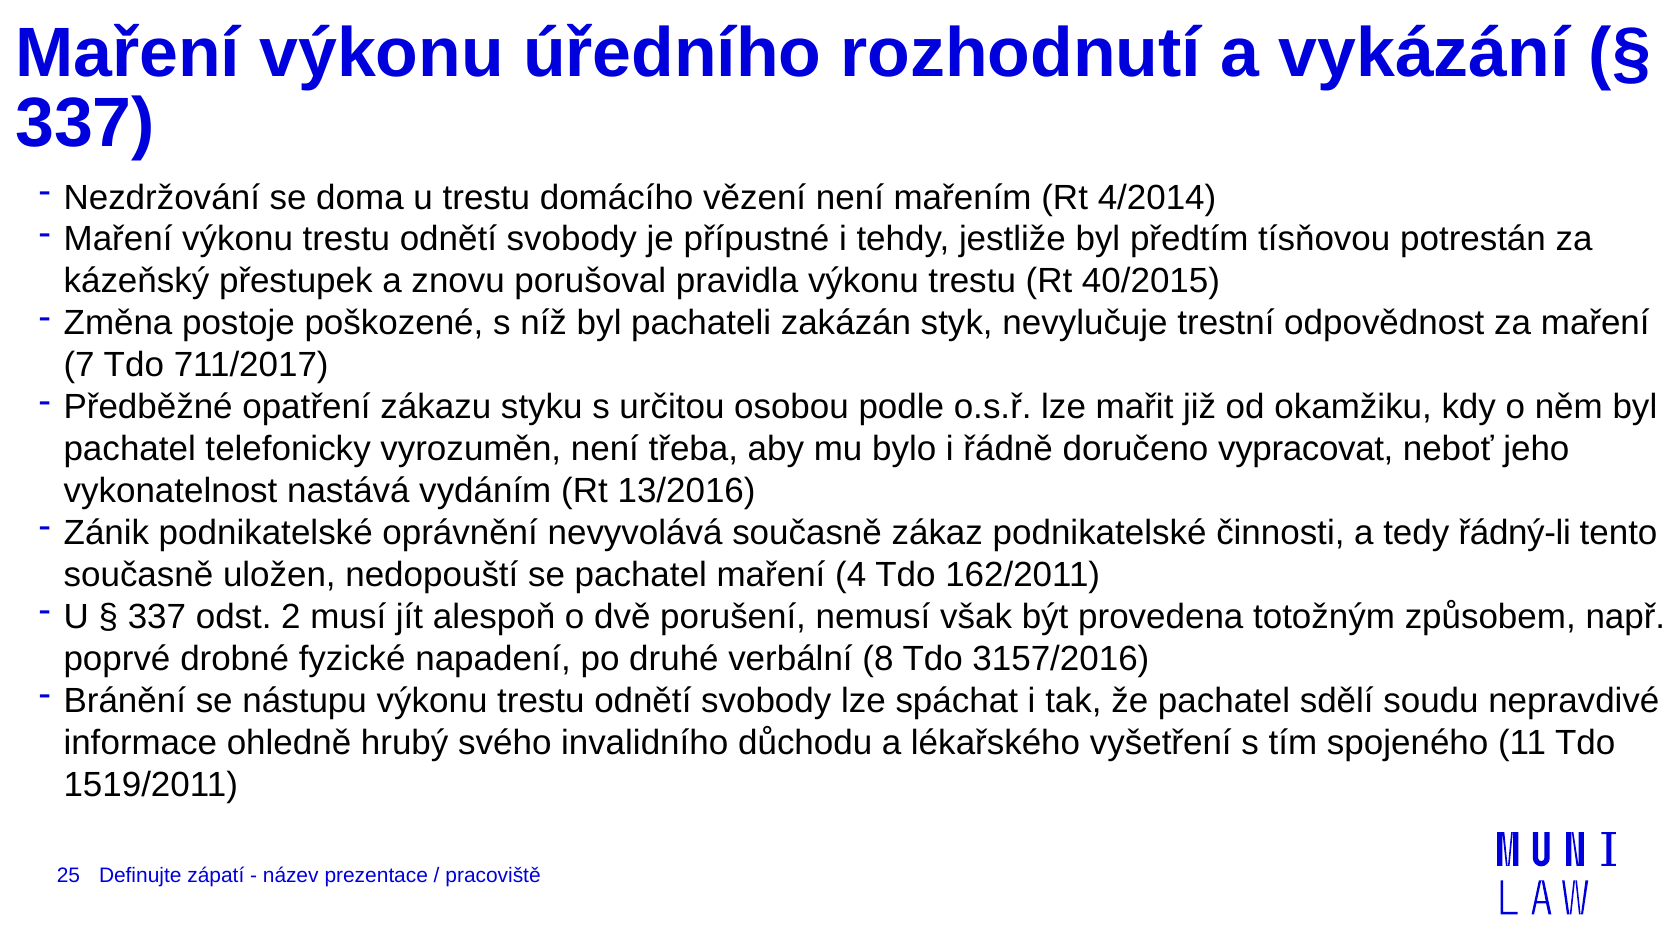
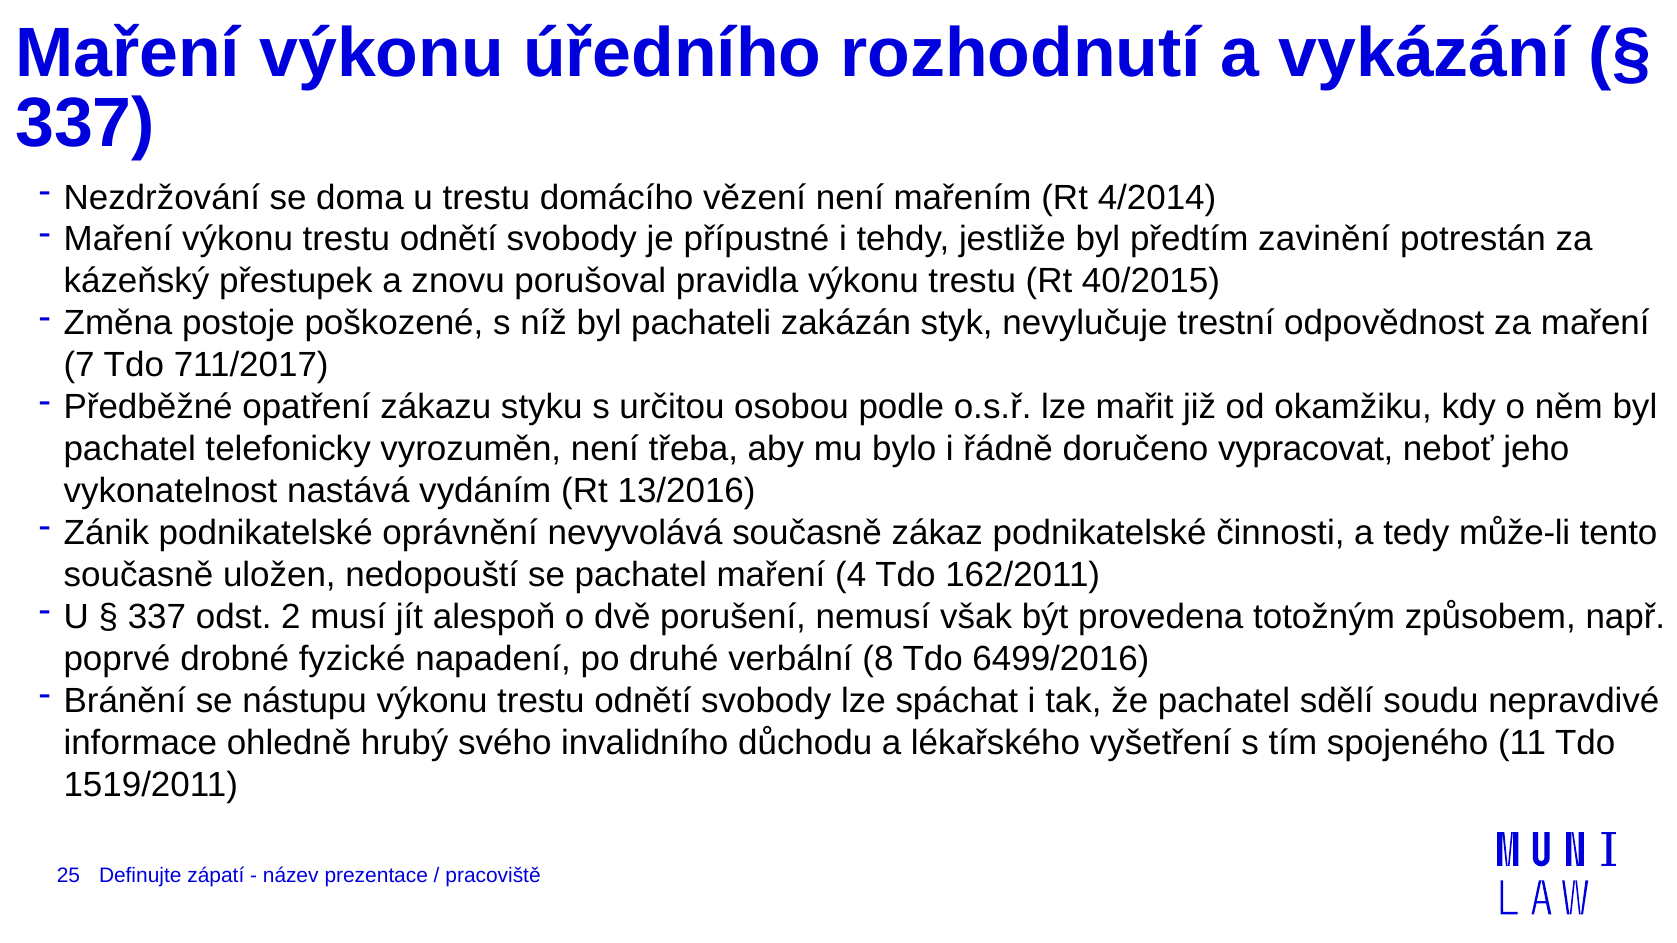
tísňovou: tísňovou -> zavinění
řádný-li: řádný-li -> může-li
3157/2016: 3157/2016 -> 6499/2016
